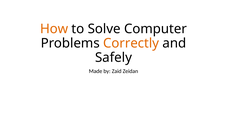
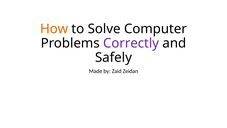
Correctly colour: orange -> purple
